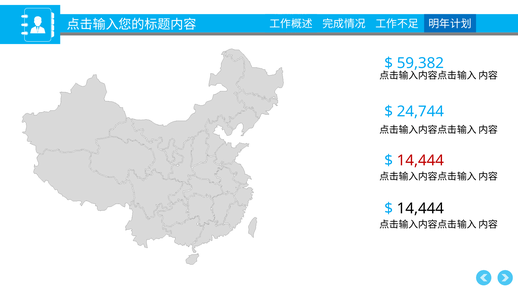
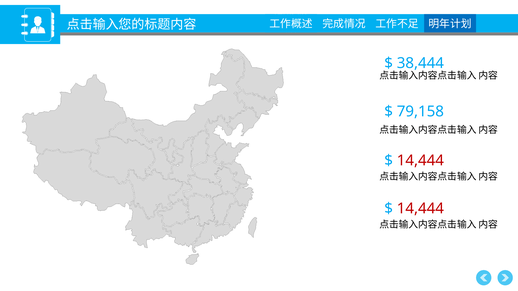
59,382: 59,382 -> 38,444
24,744: 24,744 -> 79,158
14,444 at (420, 209) colour: black -> red
